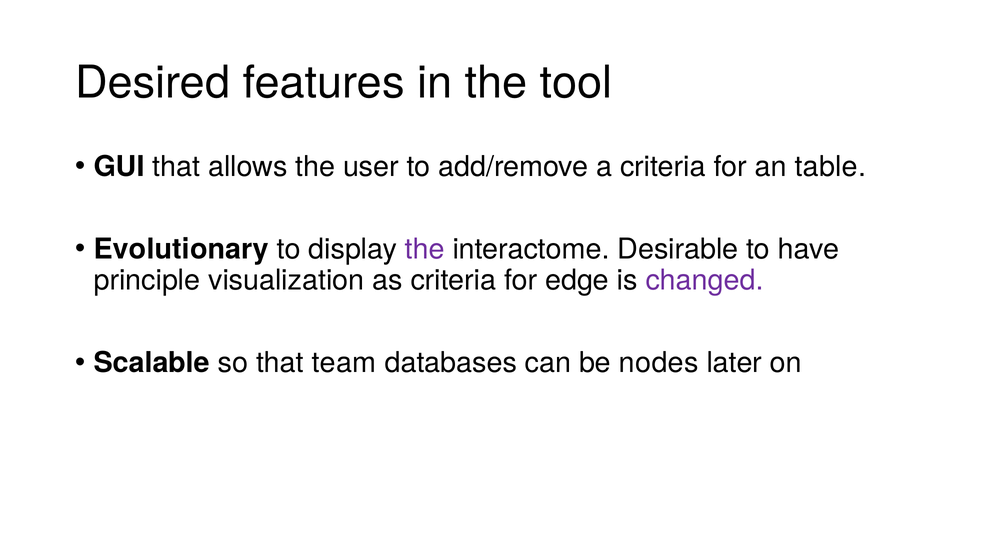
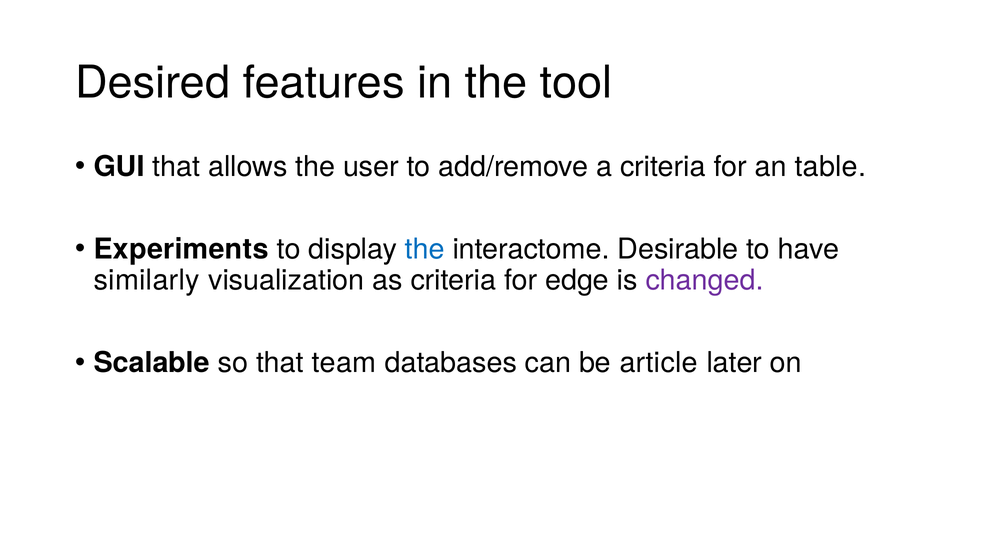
Evolutionary: Evolutionary -> Experiments
the at (425, 249) colour: purple -> blue
principle: principle -> similarly
nodes: nodes -> article
